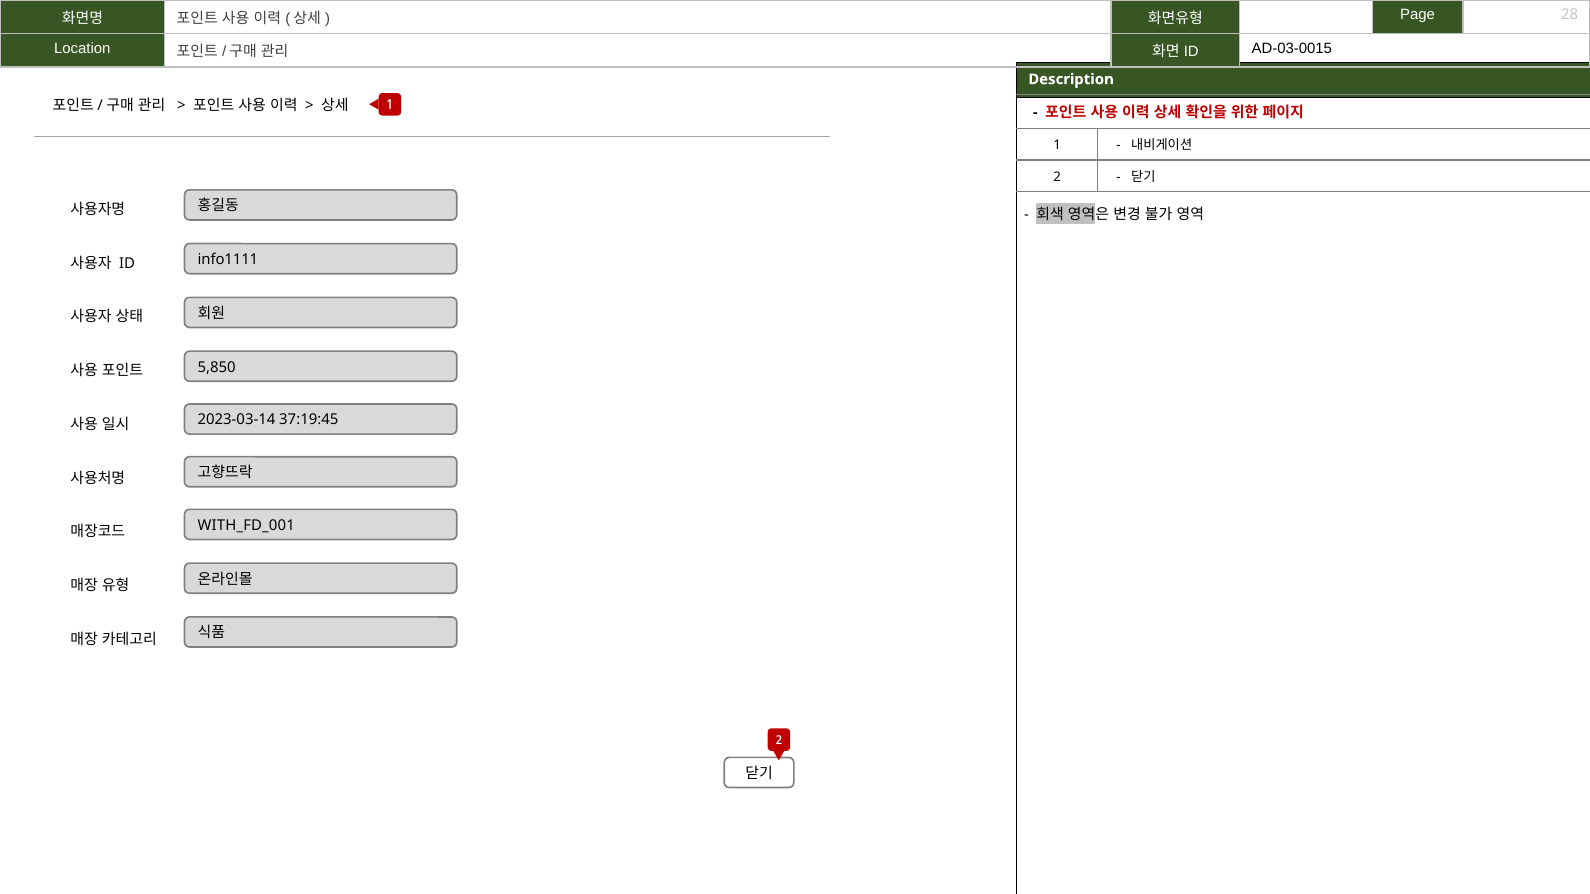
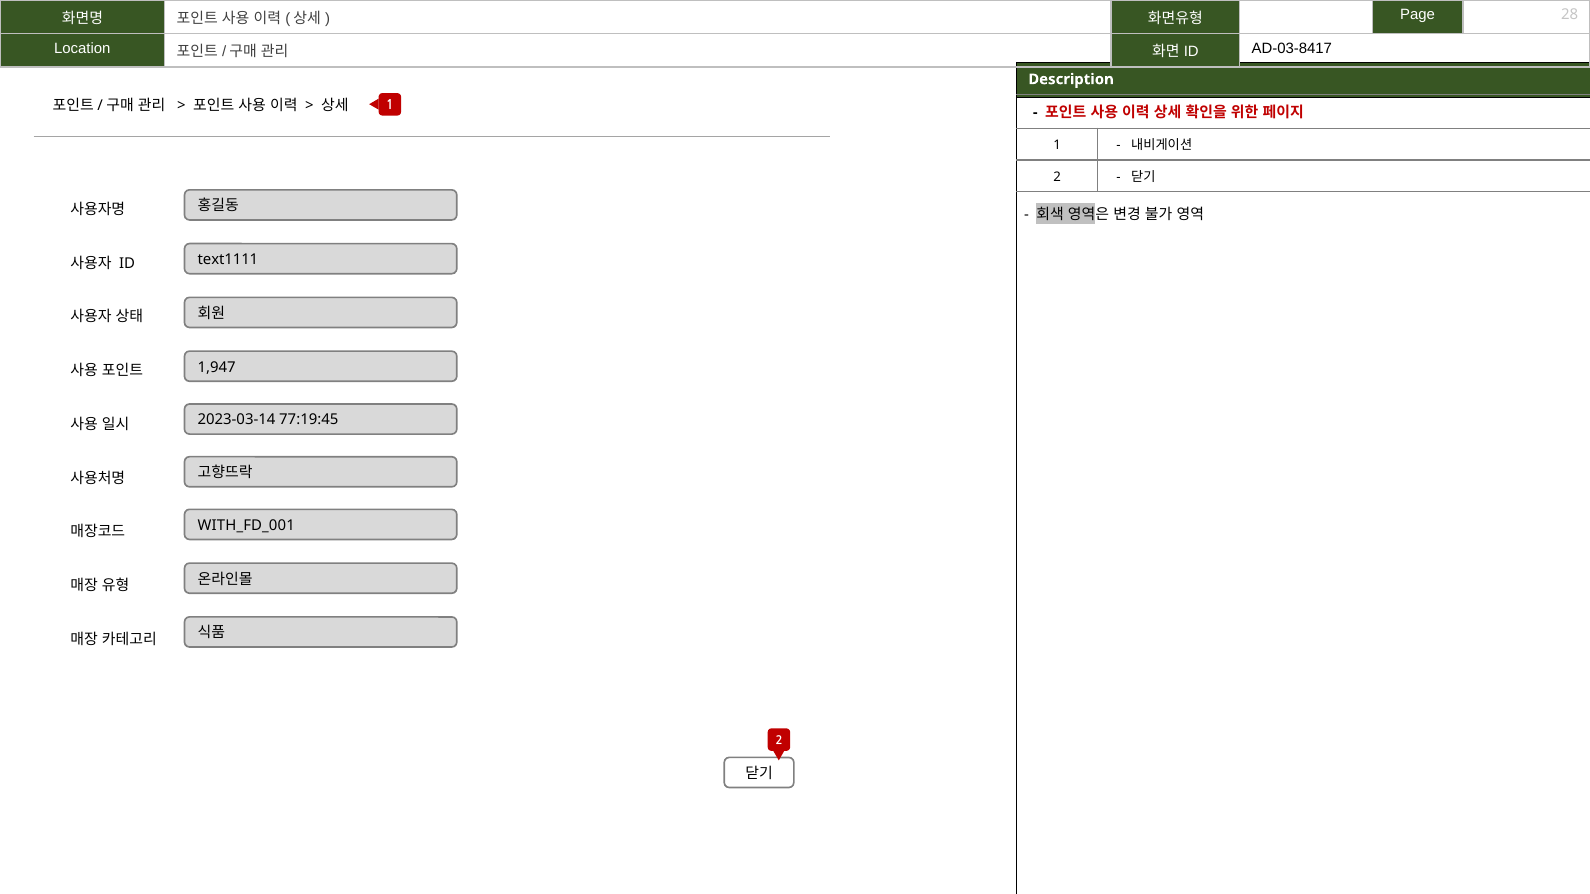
AD-03-0015: AD-03-0015 -> AD-03-8417
info1111: info1111 -> text1111
5,850: 5,850 -> 1,947
37:19:45: 37:19:45 -> 77:19:45
